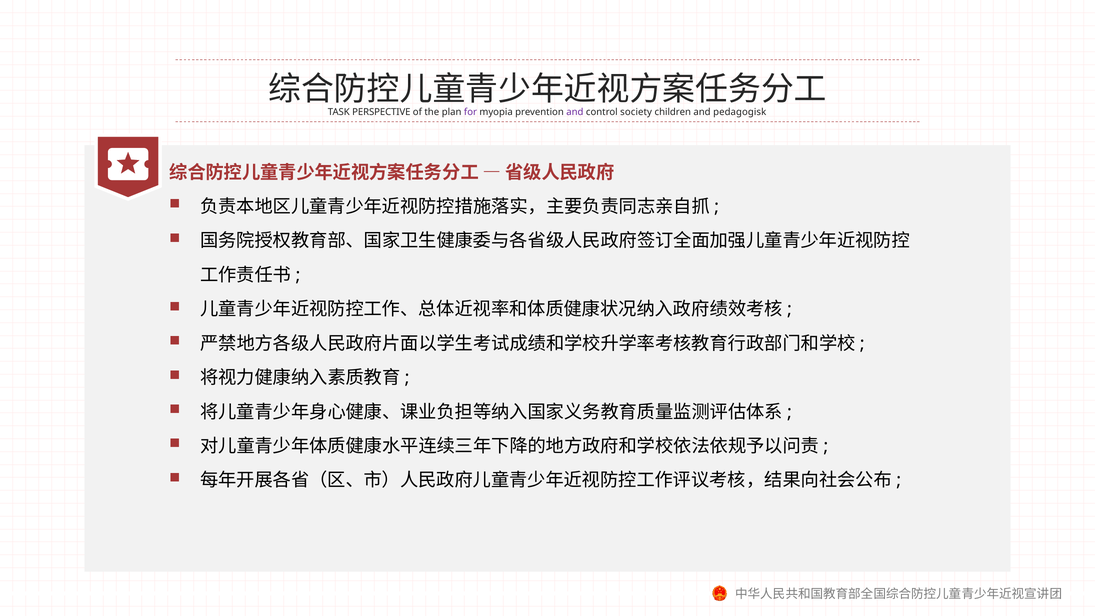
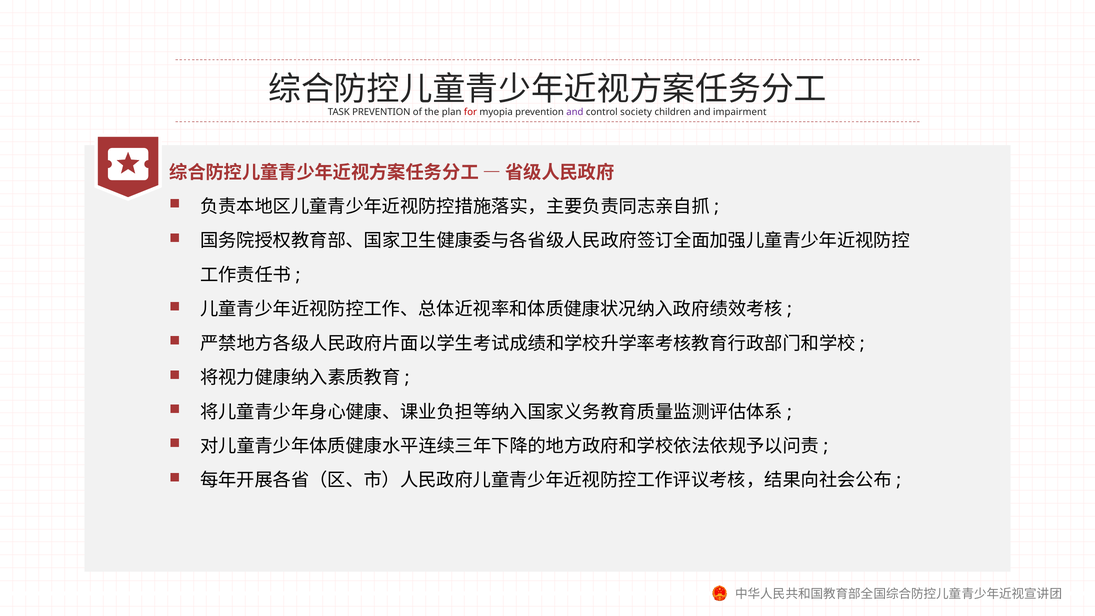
TASK PERSPECTIVE: PERSPECTIVE -> PREVENTION
for colour: purple -> red
pedagogisk: pedagogisk -> impairment
